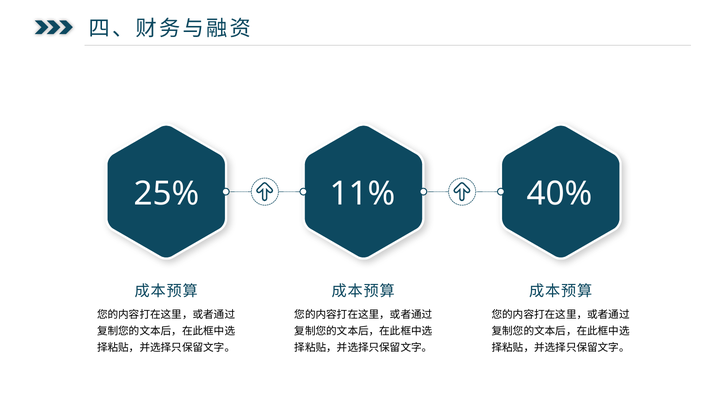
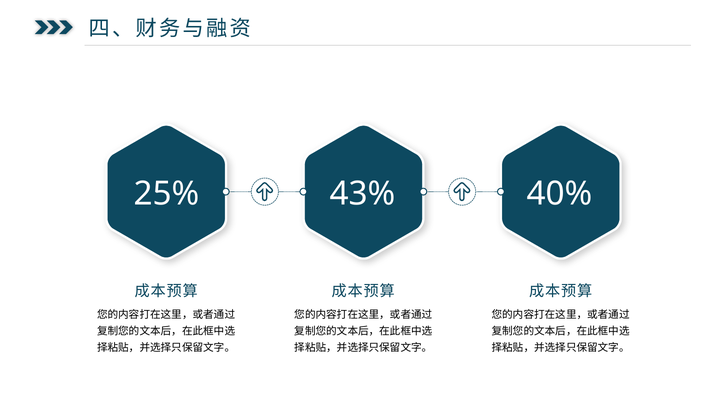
11%: 11% -> 43%
